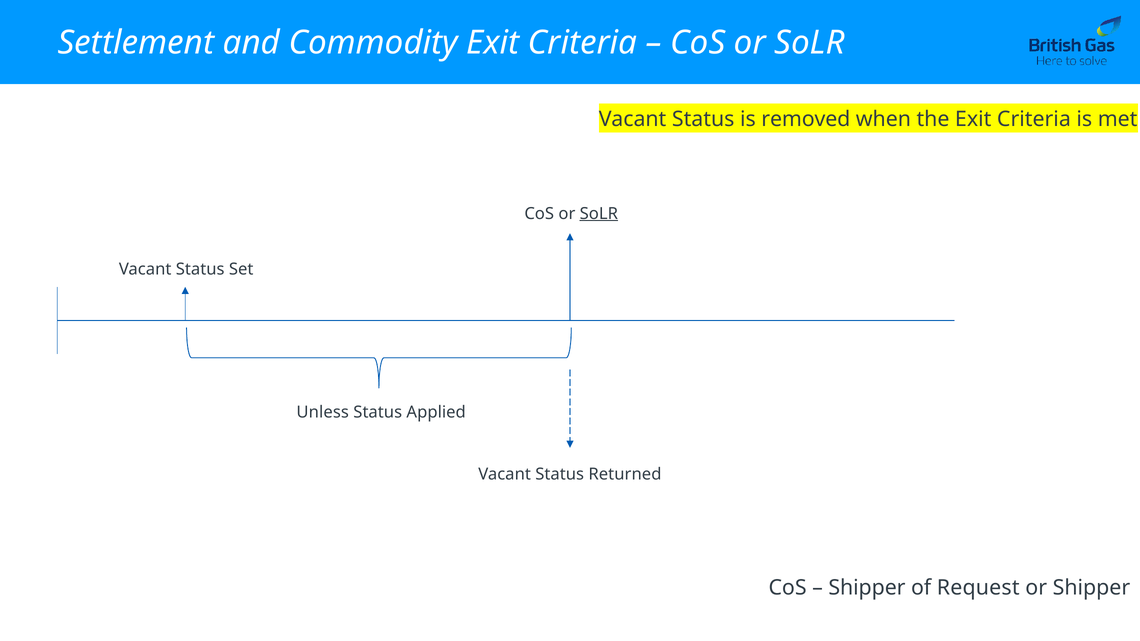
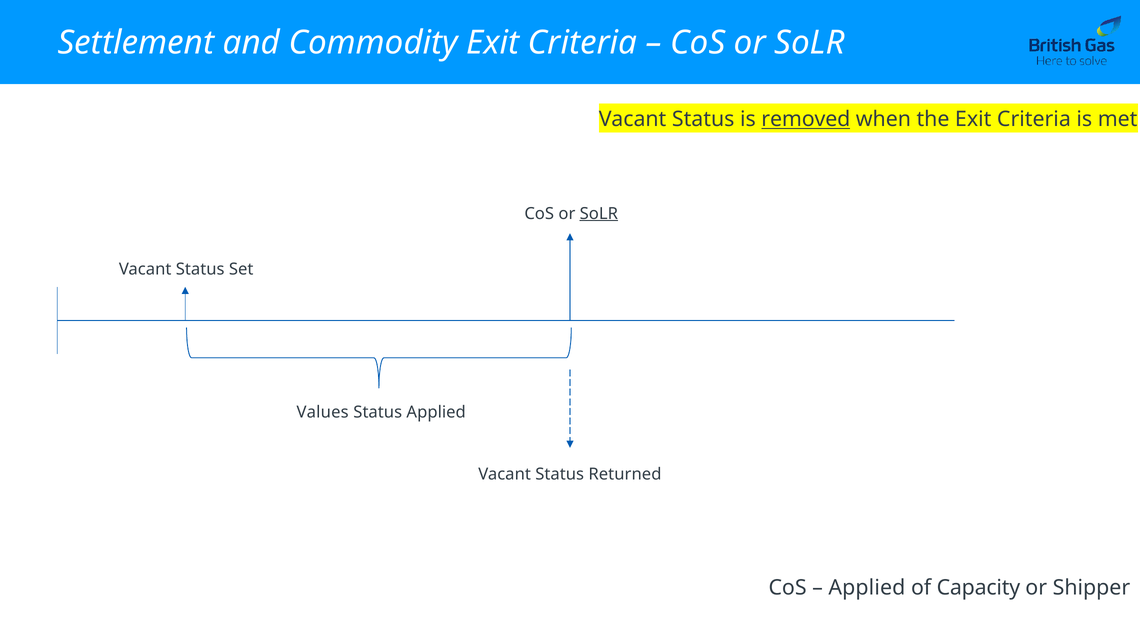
removed underline: none -> present
Unless: Unless -> Values
Shipper at (867, 588): Shipper -> Applied
Request: Request -> Capacity
